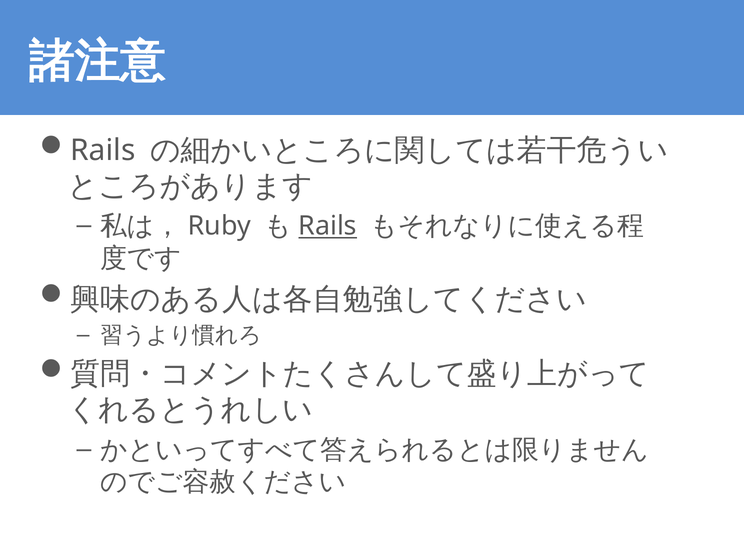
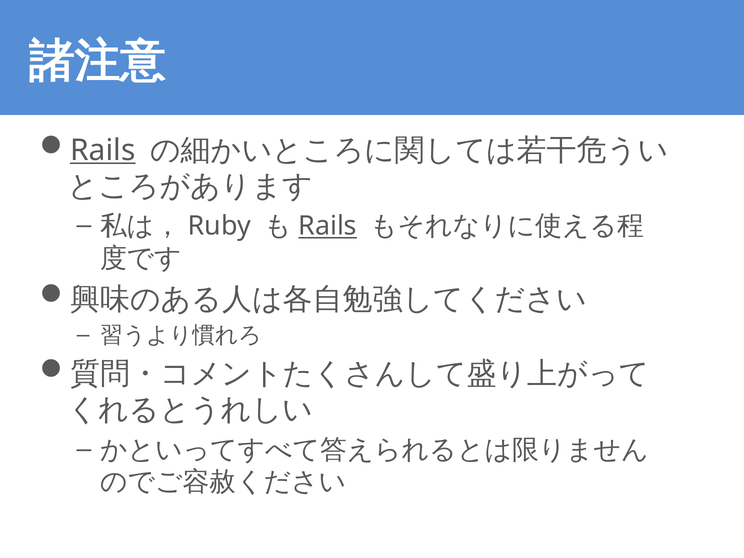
Rails at (103, 150) underline: none -> present
